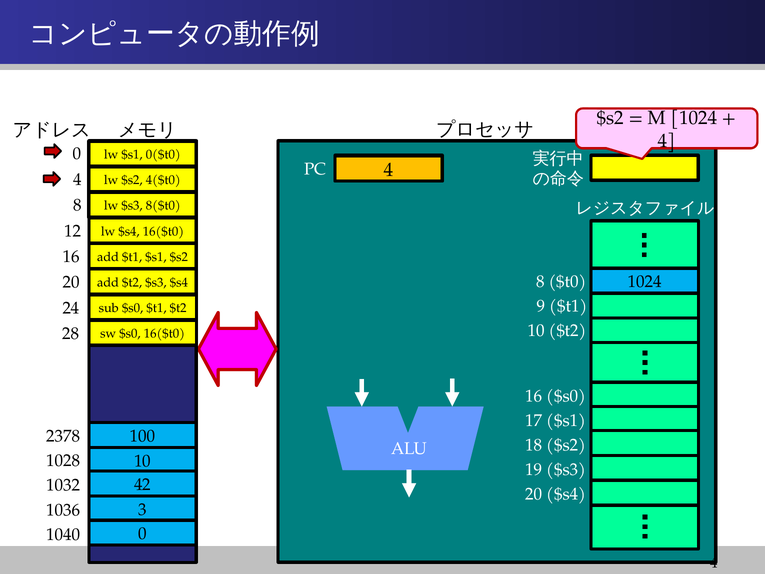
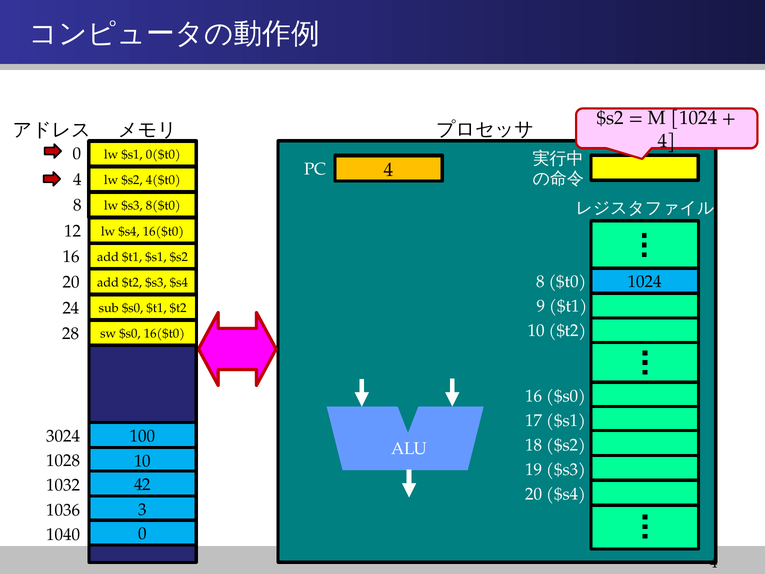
2378: 2378 -> 3024
